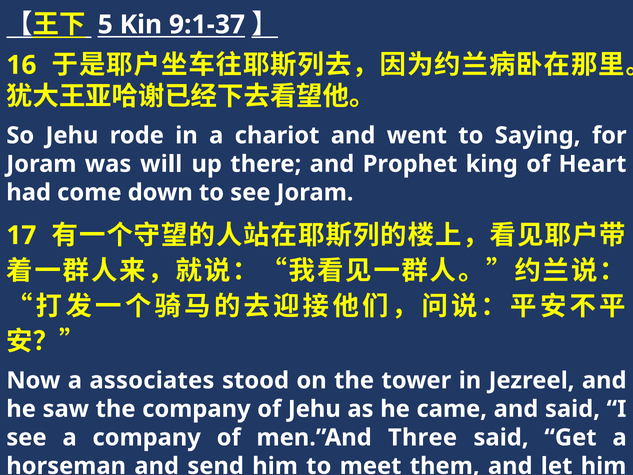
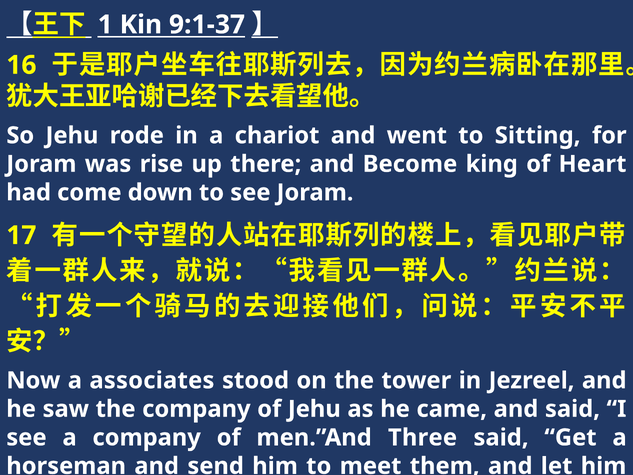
5: 5 -> 1
Saying: Saying -> Sitting
will: will -> rise
Prophet: Prophet -> Become
